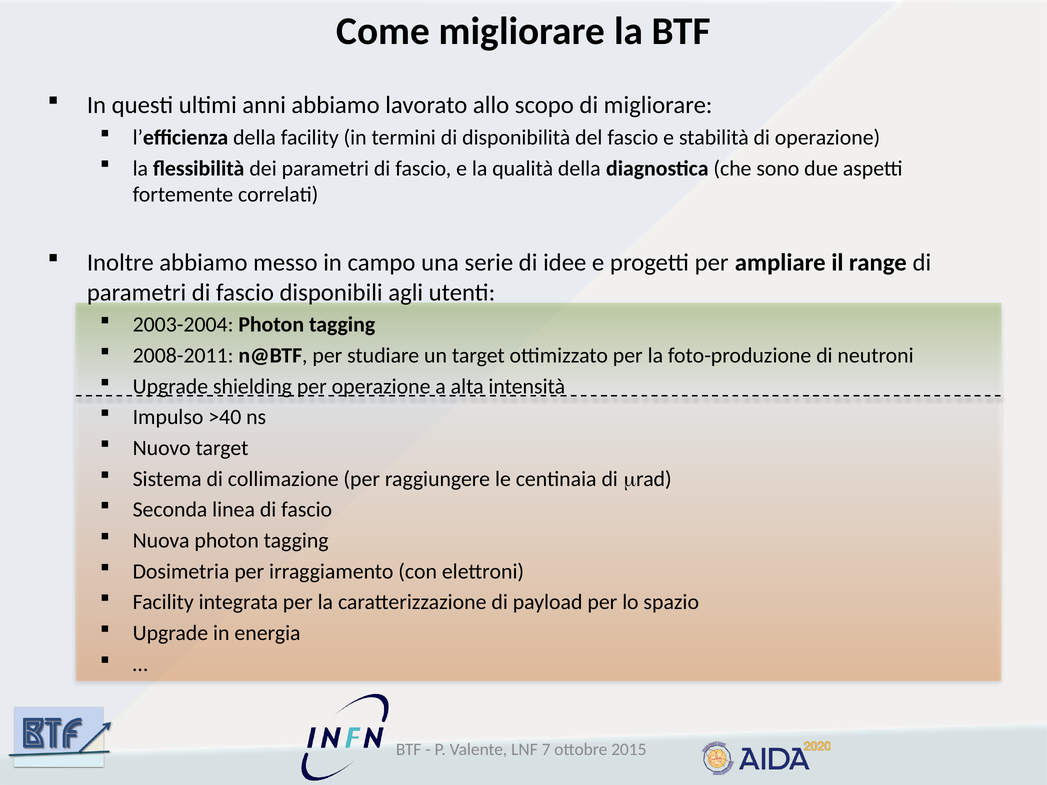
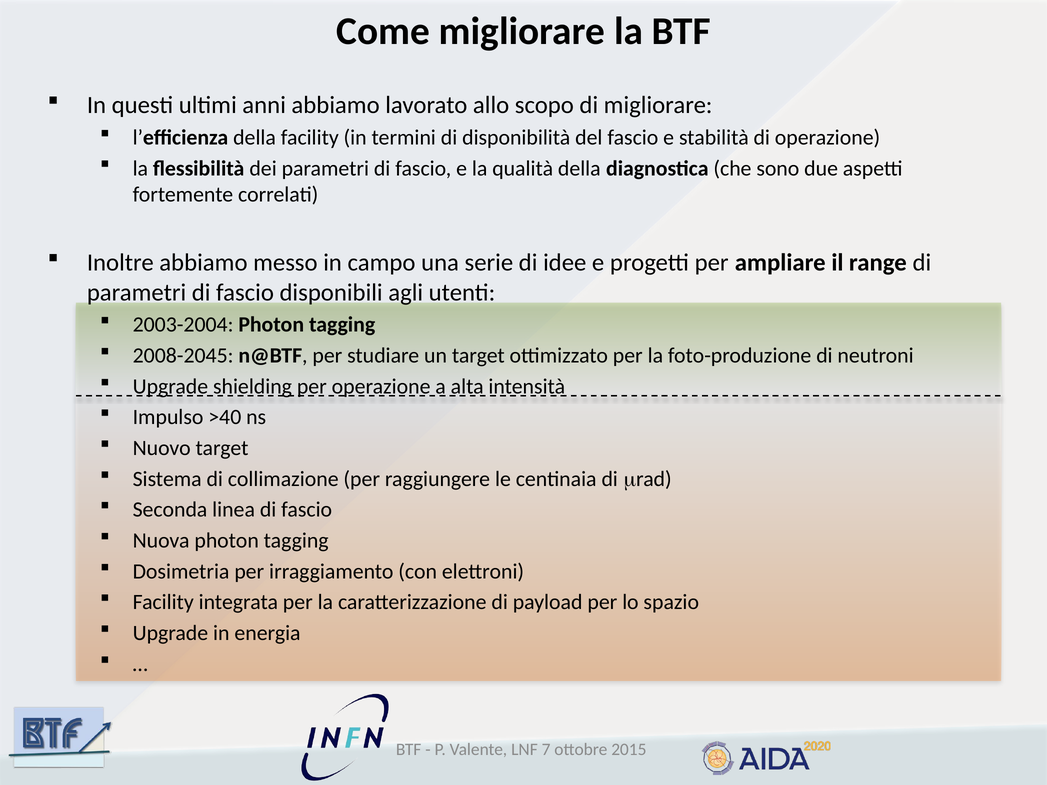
2008-2011: 2008-2011 -> 2008-2045
